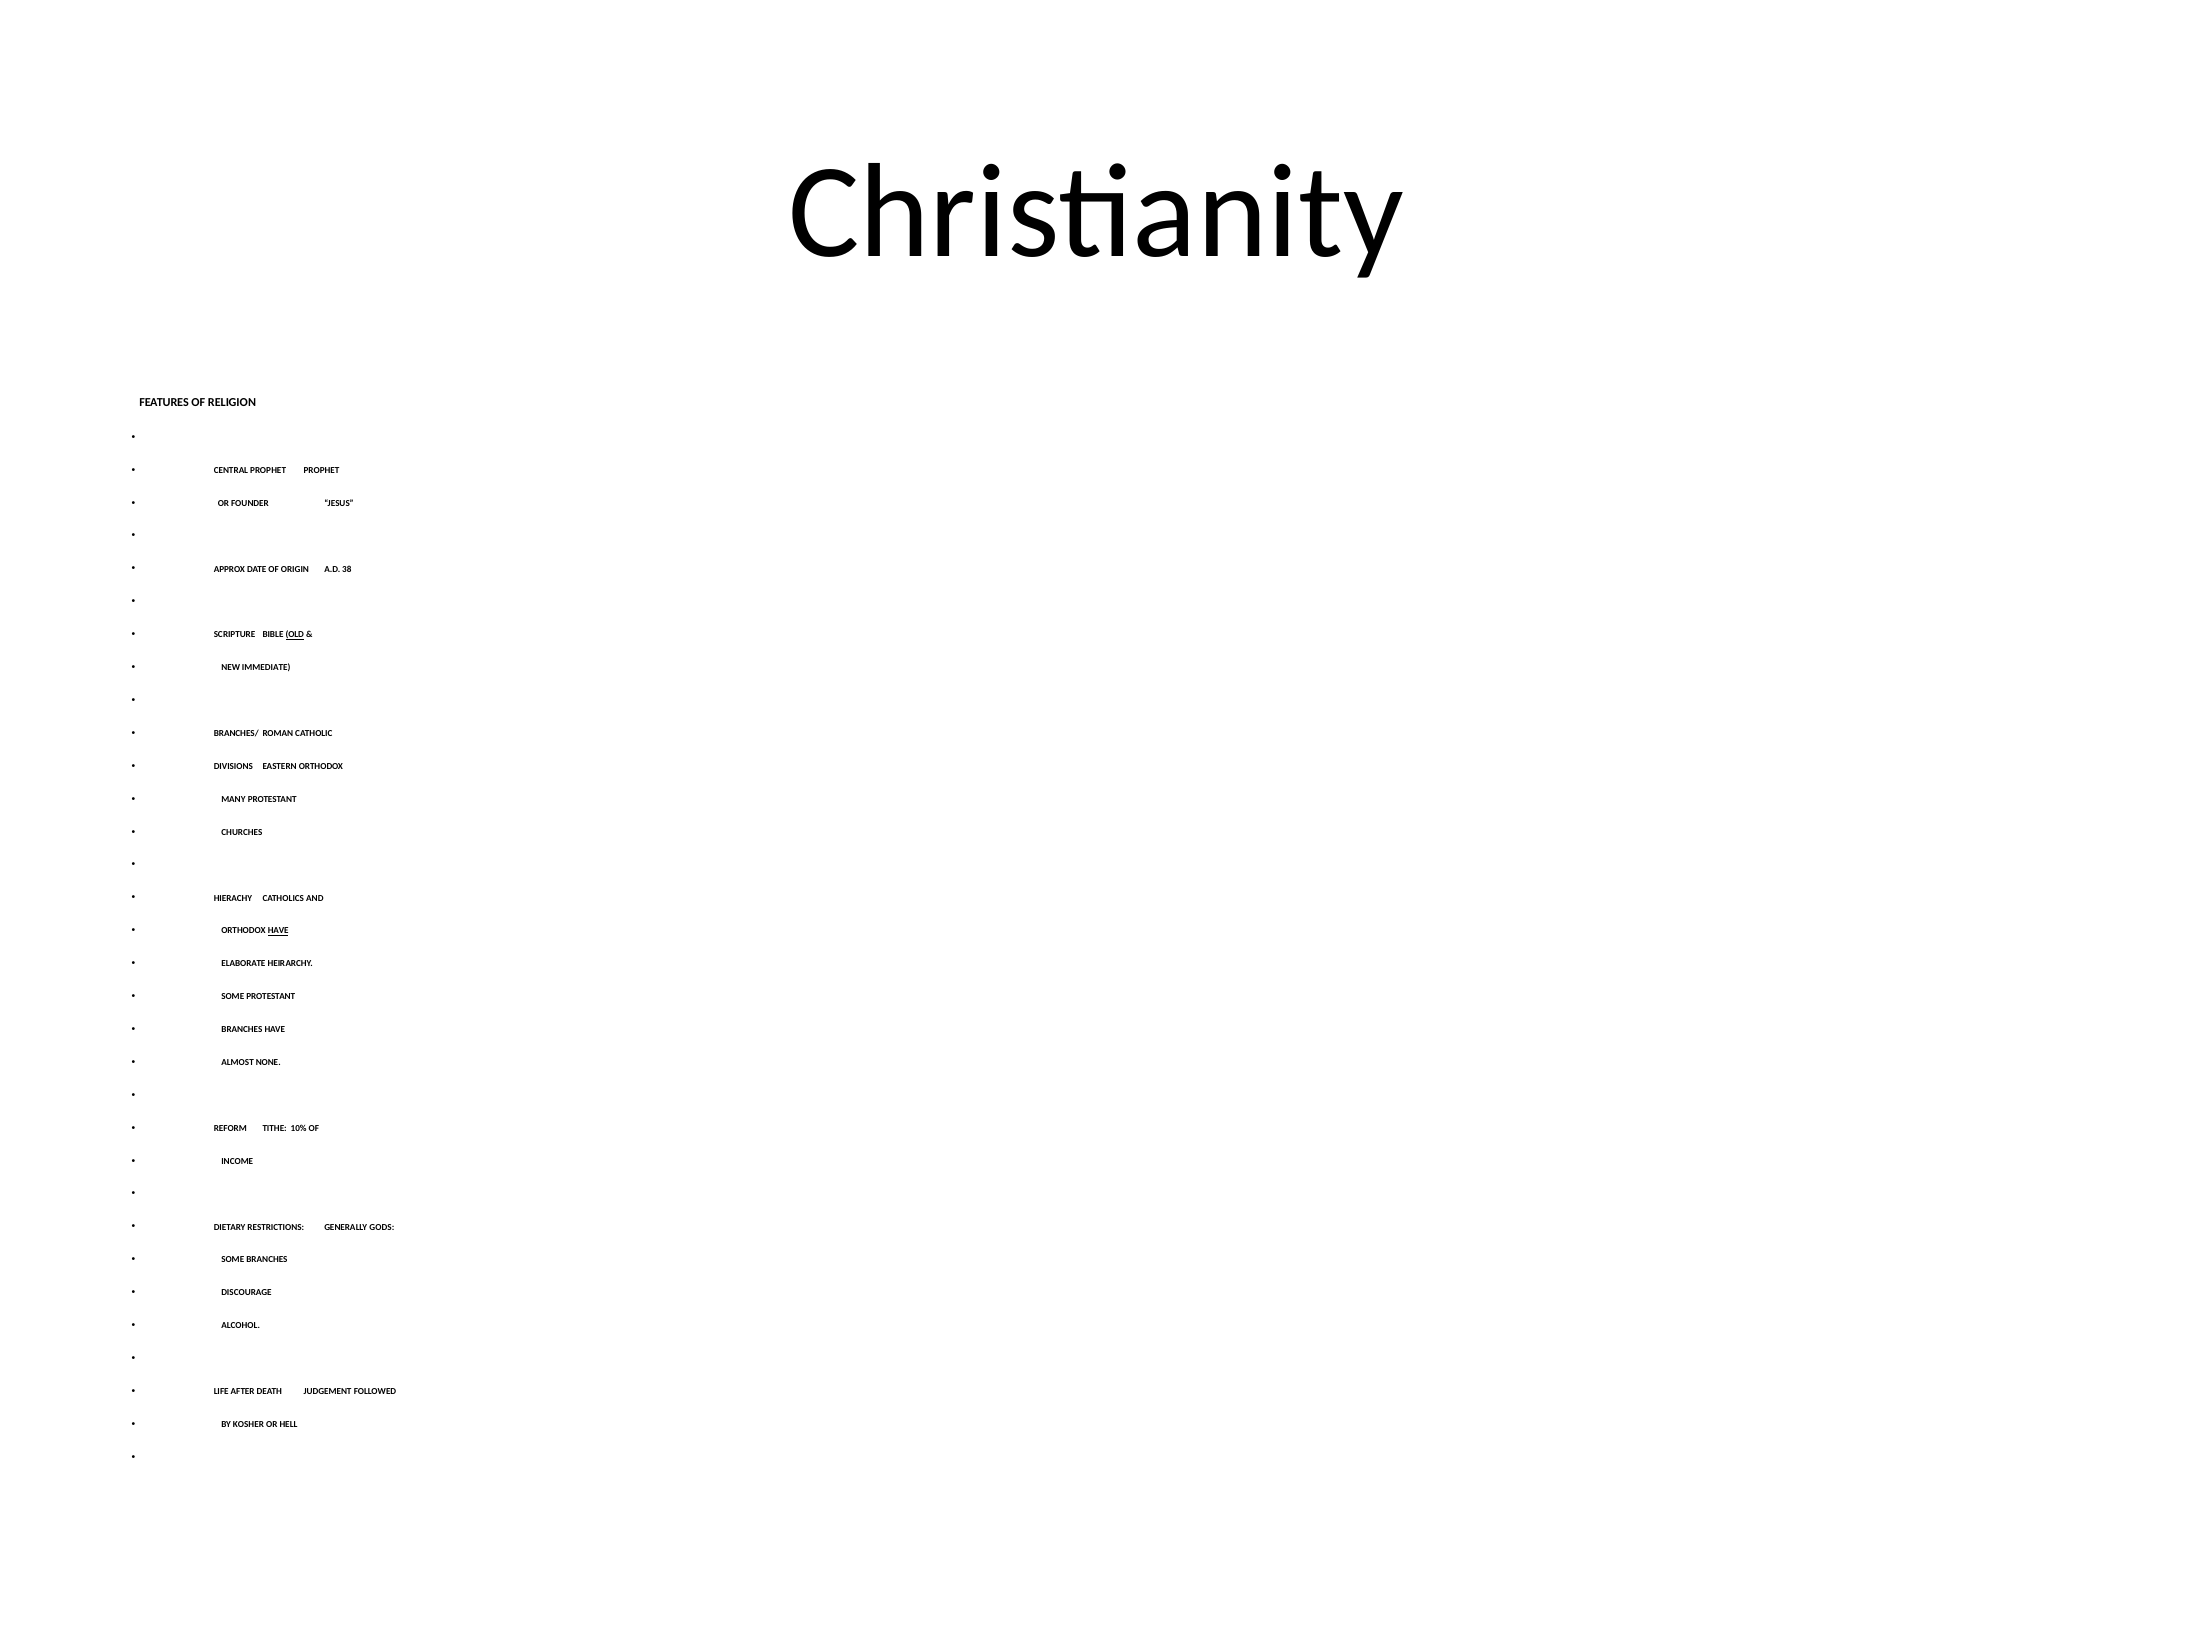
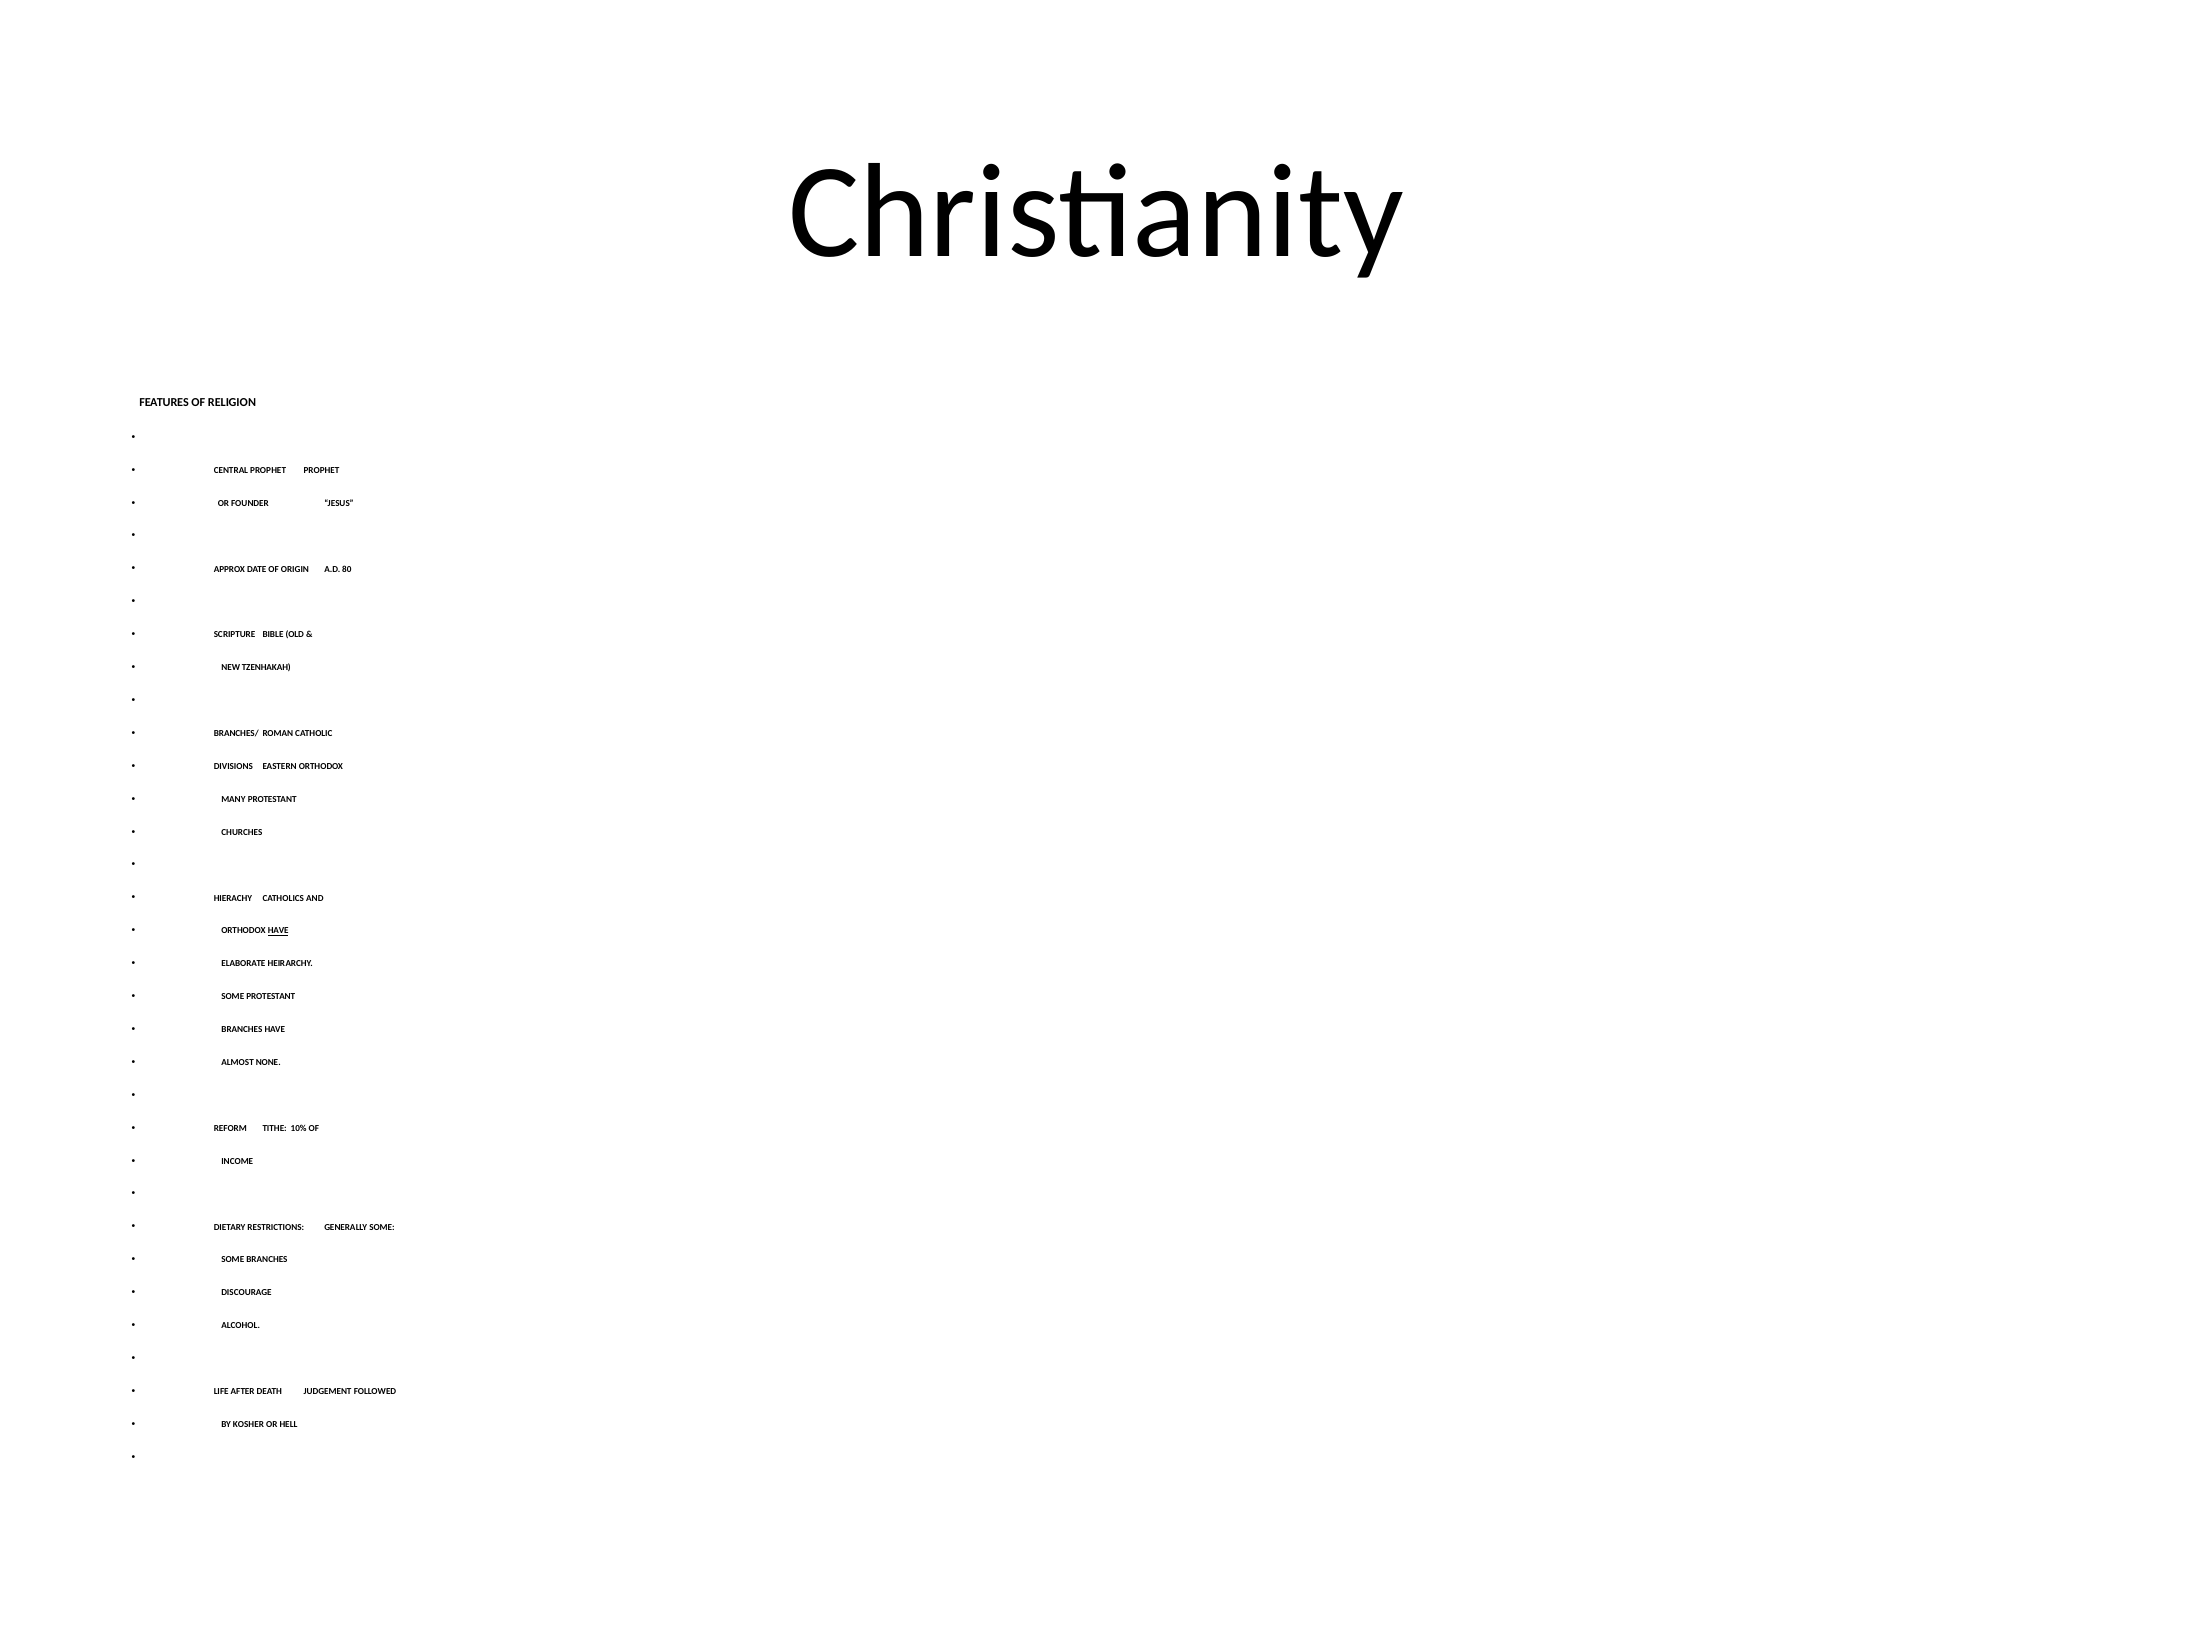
38: 38 -> 80
OLD underline: present -> none
IMMEDIATE: IMMEDIATE -> TZENHAKAH
GENERALLY GODS: GODS -> SOME
